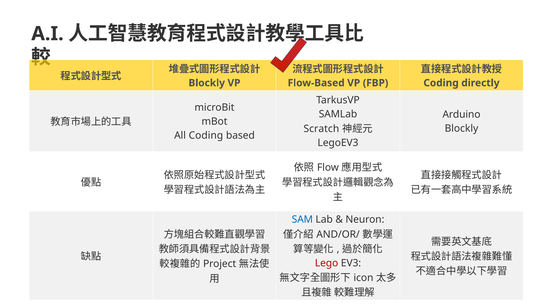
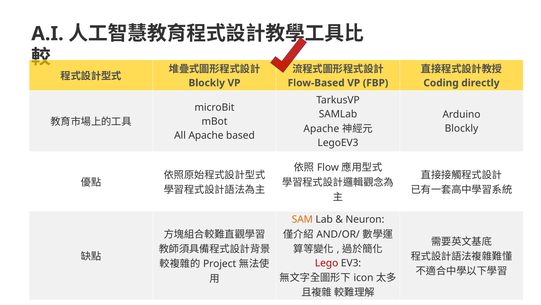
Scratch at (321, 129): Scratch -> Apache
All Coding: Coding -> Apache
SAM colour: blue -> orange
